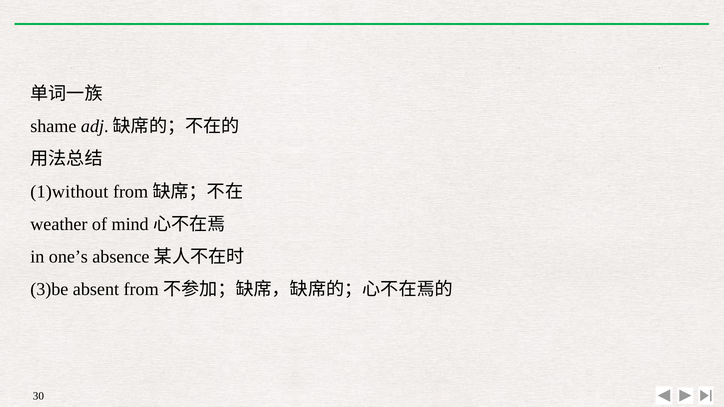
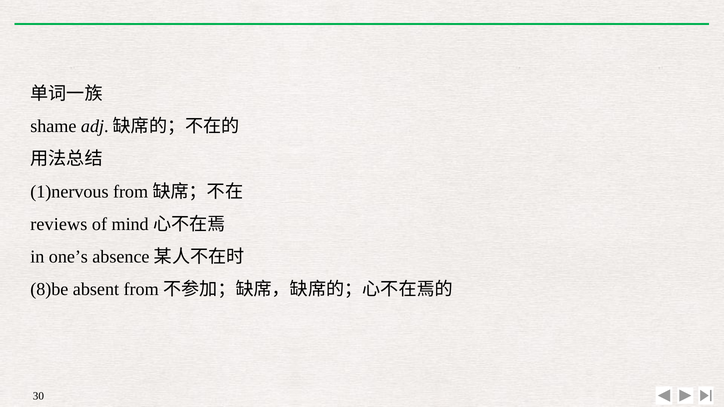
1)without: 1)without -> 1)nervous
weather: weather -> reviews
3)be: 3)be -> 8)be
